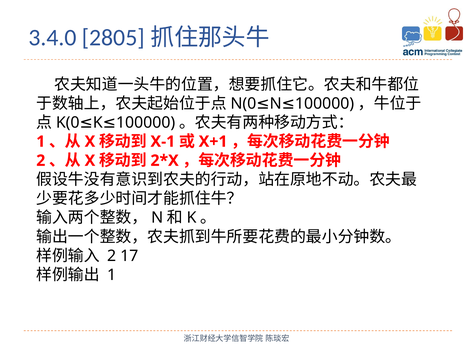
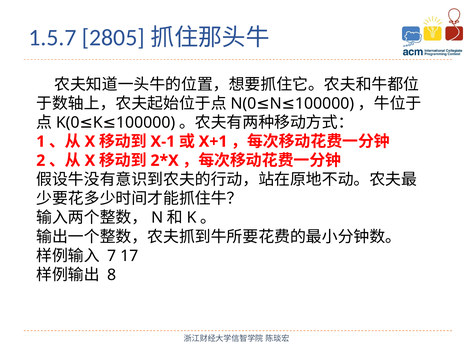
3.4.0: 3.4.0 -> 1.5.7
2 at (112, 256): 2 -> 7
1 at (112, 275): 1 -> 8
